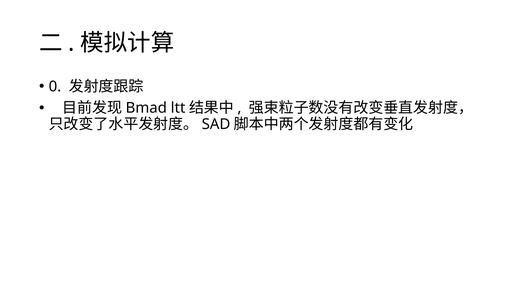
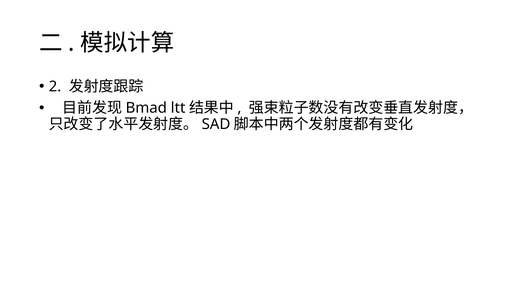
0: 0 -> 2
